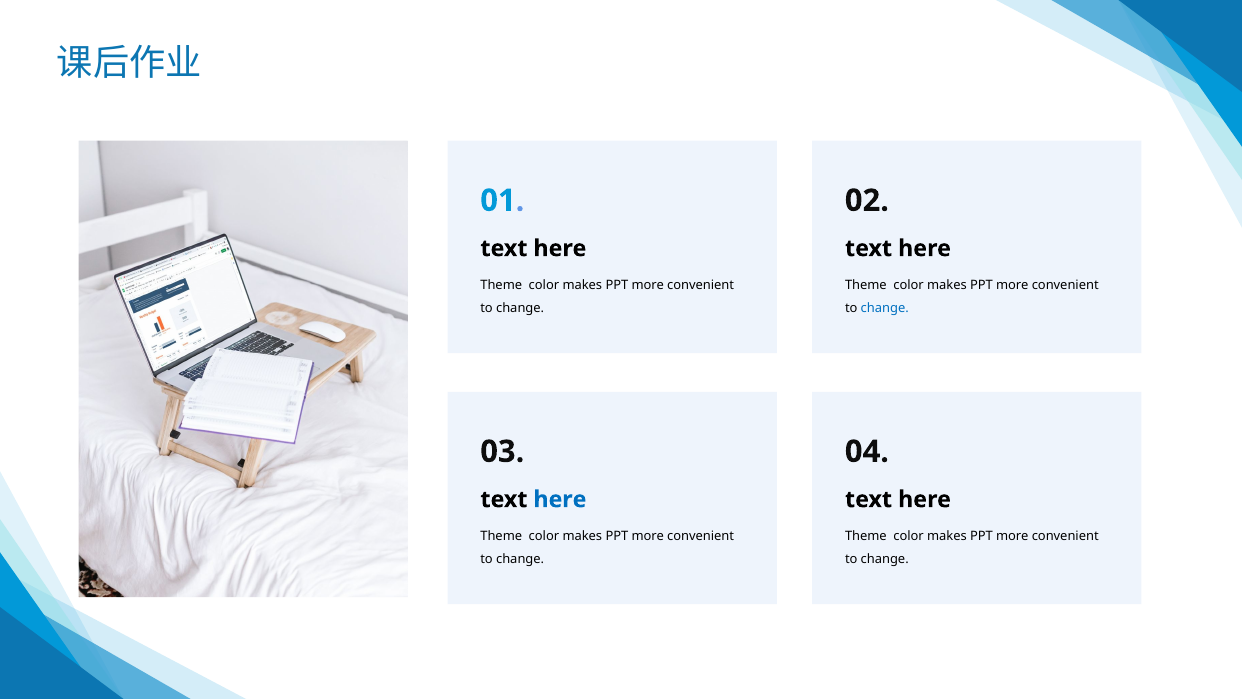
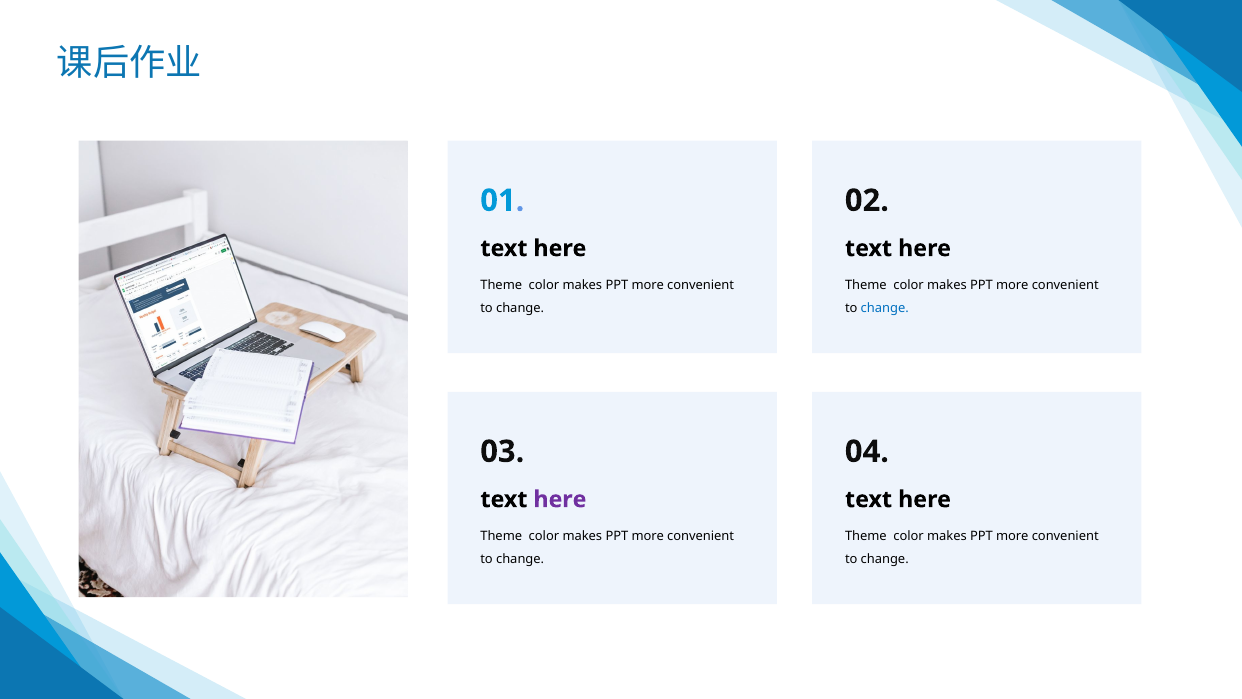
here at (560, 499) colour: blue -> purple
